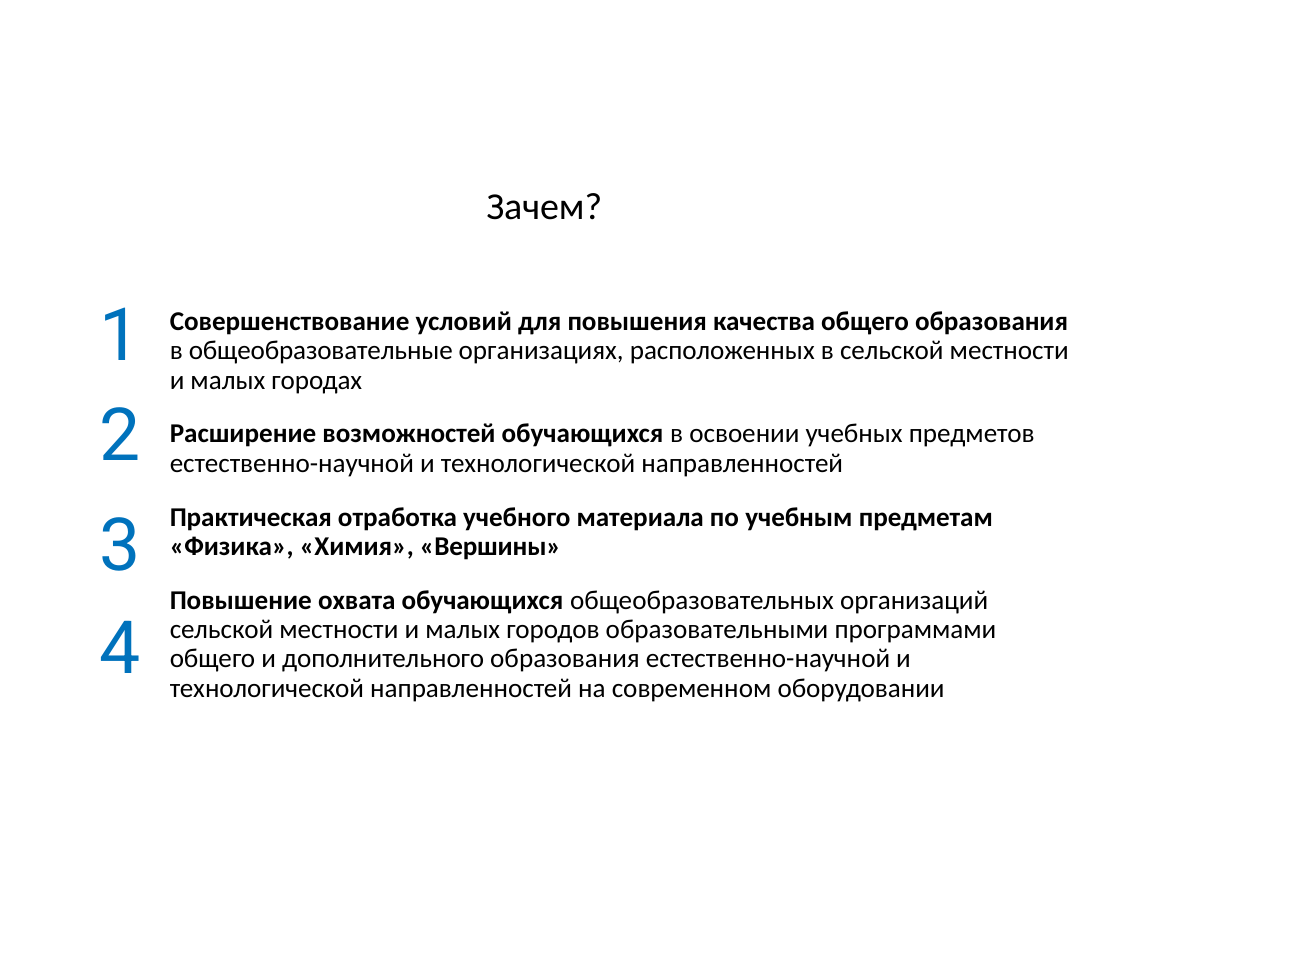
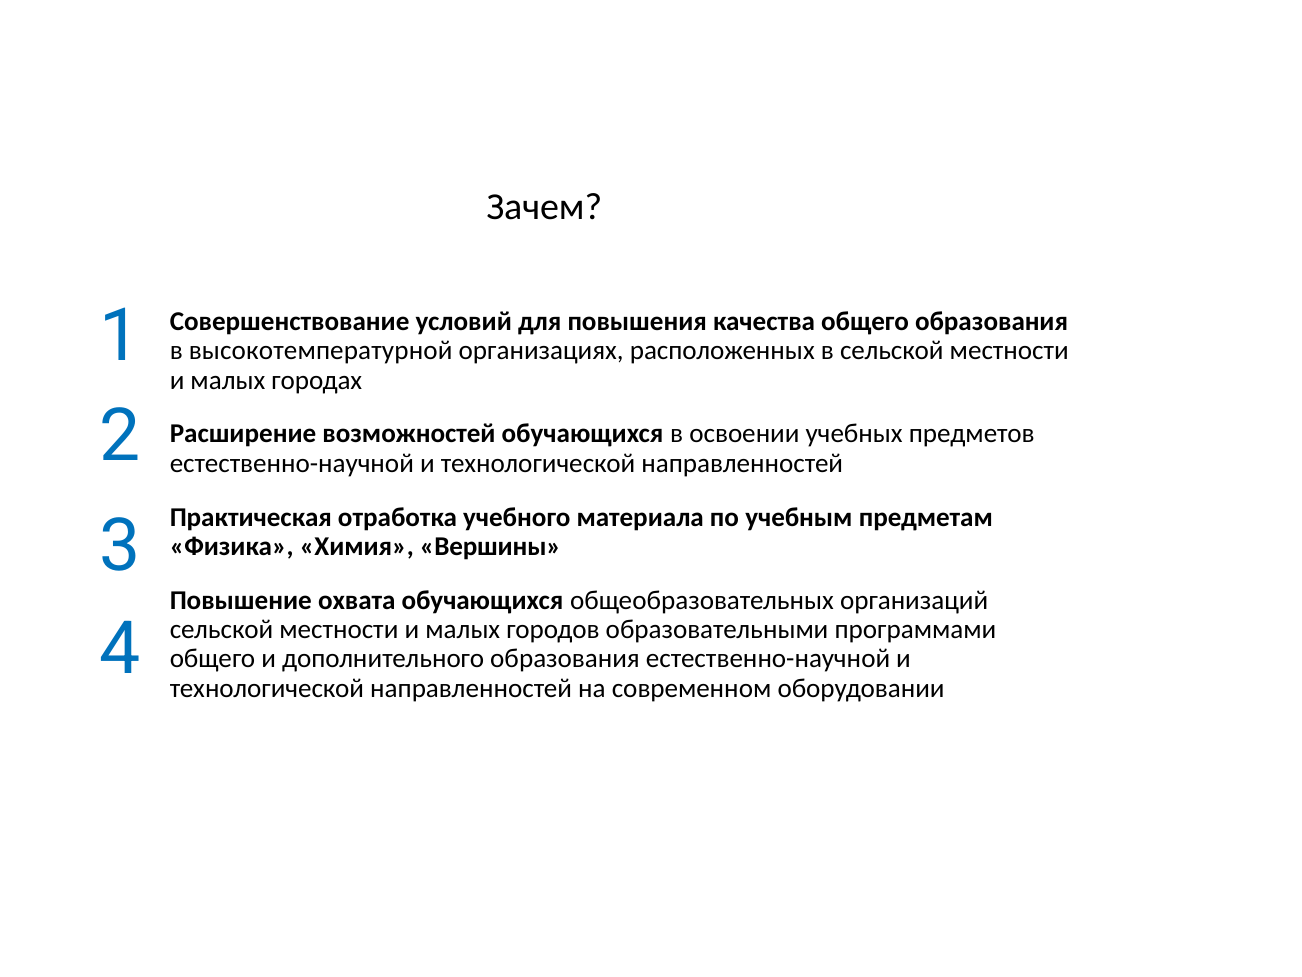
общеобразовательные: общеобразовательные -> высокотемпературной
